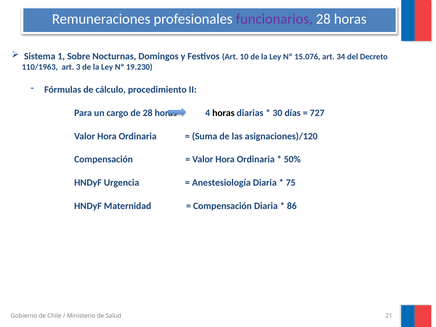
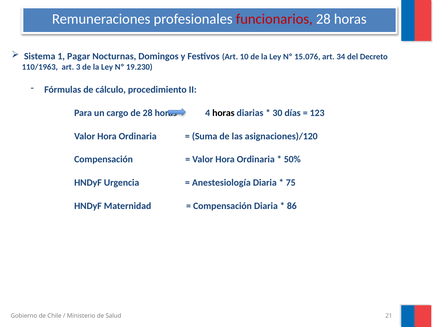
funcionarios colour: purple -> red
Sobre: Sobre -> Pagar
727: 727 -> 123
